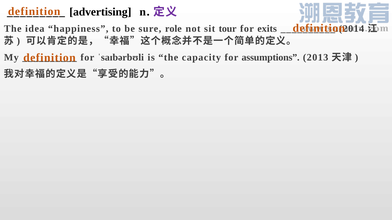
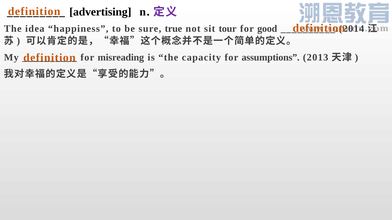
role: role -> true
exits: exits -> good
ˈsaɪbərbʊli: ˈsaɪbərbʊli -> misreading
